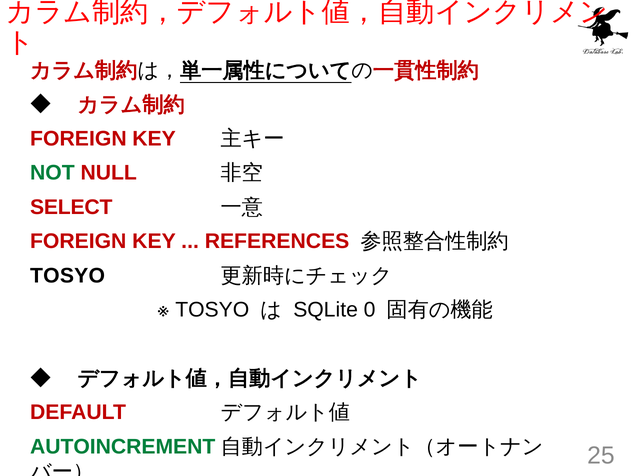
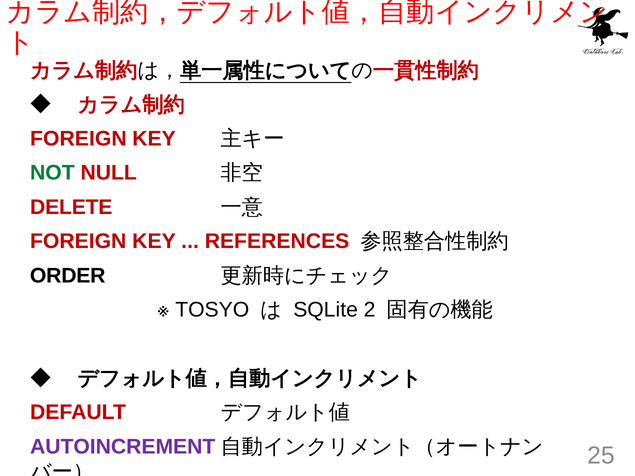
SELECT: SELECT -> DELETE
TOSYO at (68, 276): TOSYO -> ORDER
0: 0 -> 2
AUTOINCREMENT colour: green -> purple
